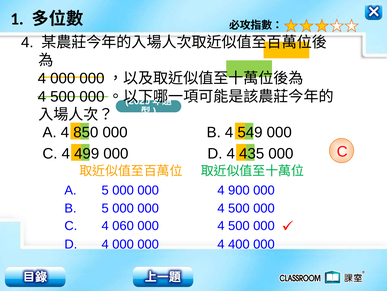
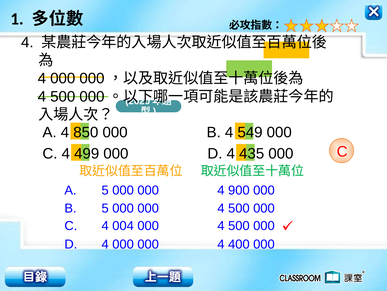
060: 060 -> 004
